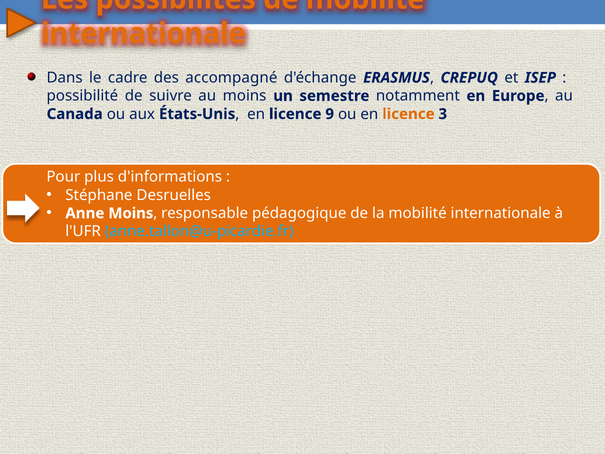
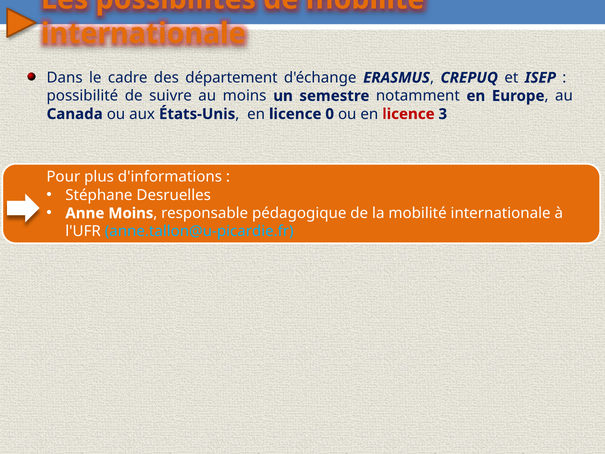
accompagné: accompagné -> département
9: 9 -> 0
licence at (408, 114) colour: orange -> red
